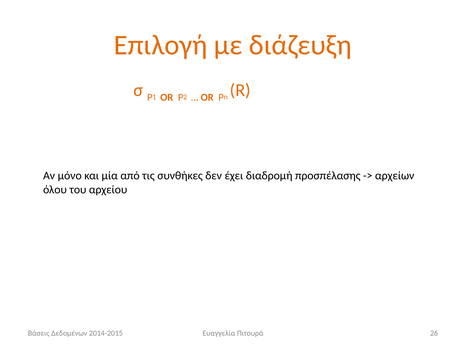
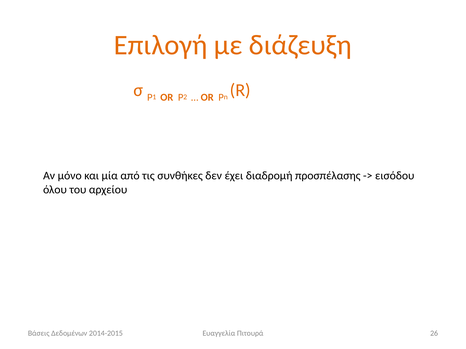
αρχείων: αρχείων -> εισόδου
